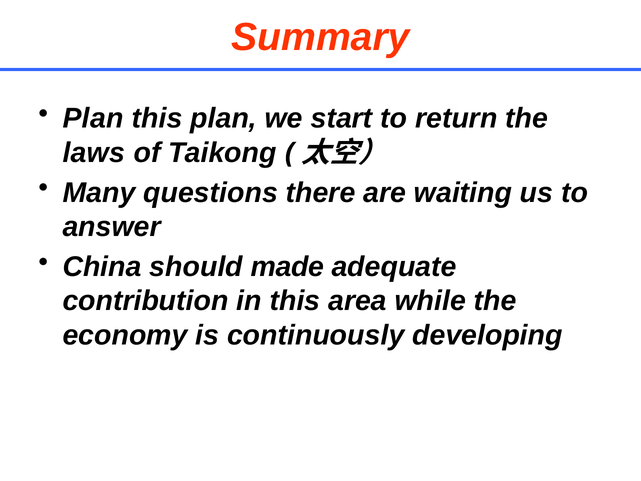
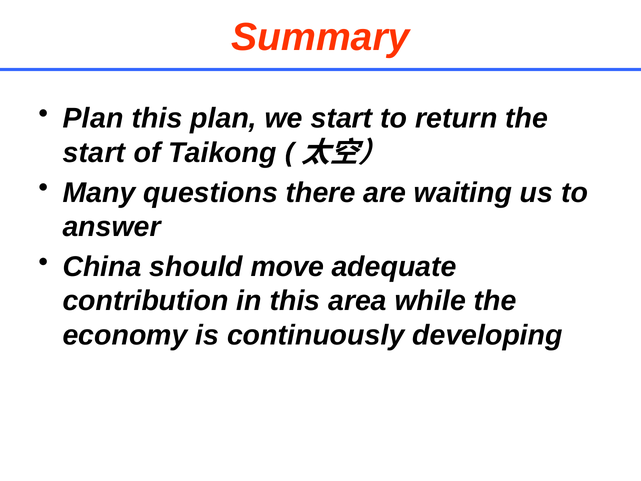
laws at (94, 153): laws -> start
made: made -> move
